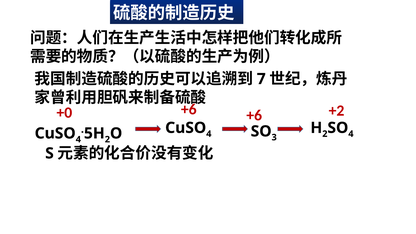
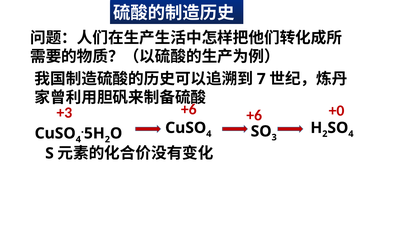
+0: +0 -> +3
+2: +2 -> +0
